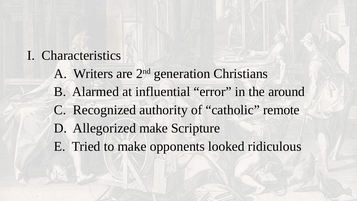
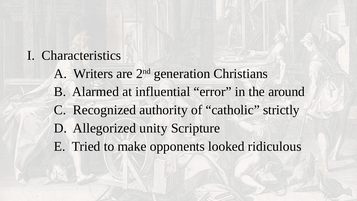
remote: remote -> strictly
Allegorized make: make -> unity
